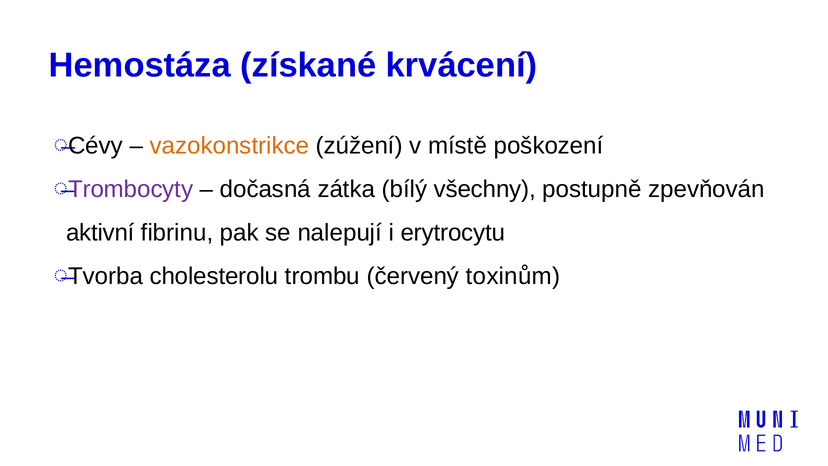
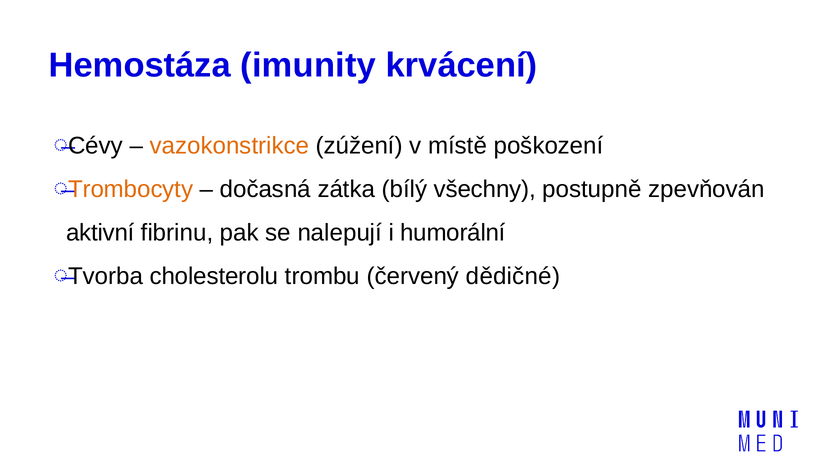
získané: získané -> imunity
Trombocyty colour: purple -> orange
erytrocytu: erytrocytu -> humorální
toxinům: toxinům -> dědičné
